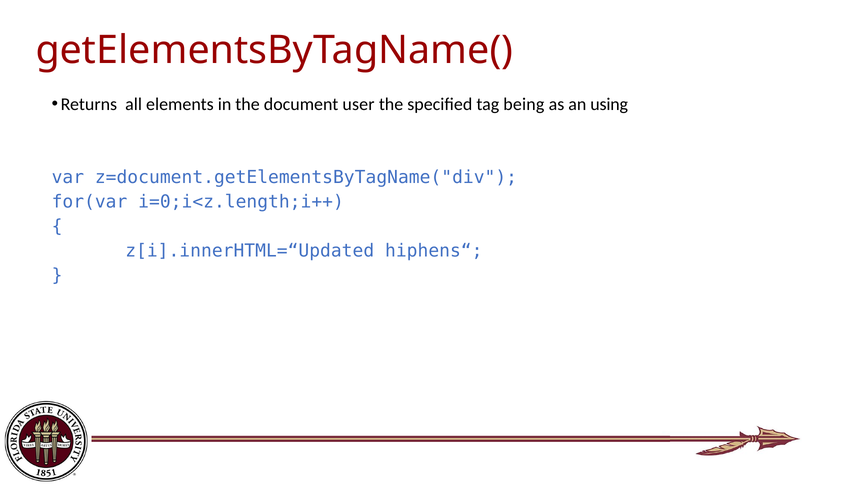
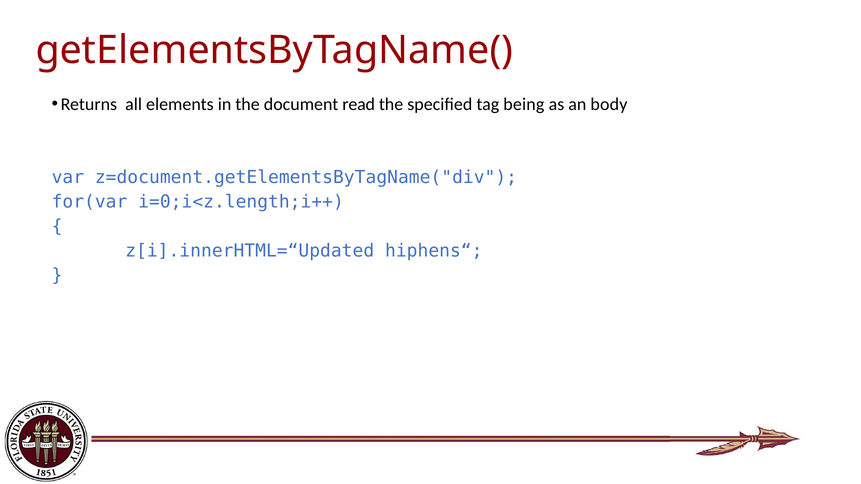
user: user -> read
using: using -> body
